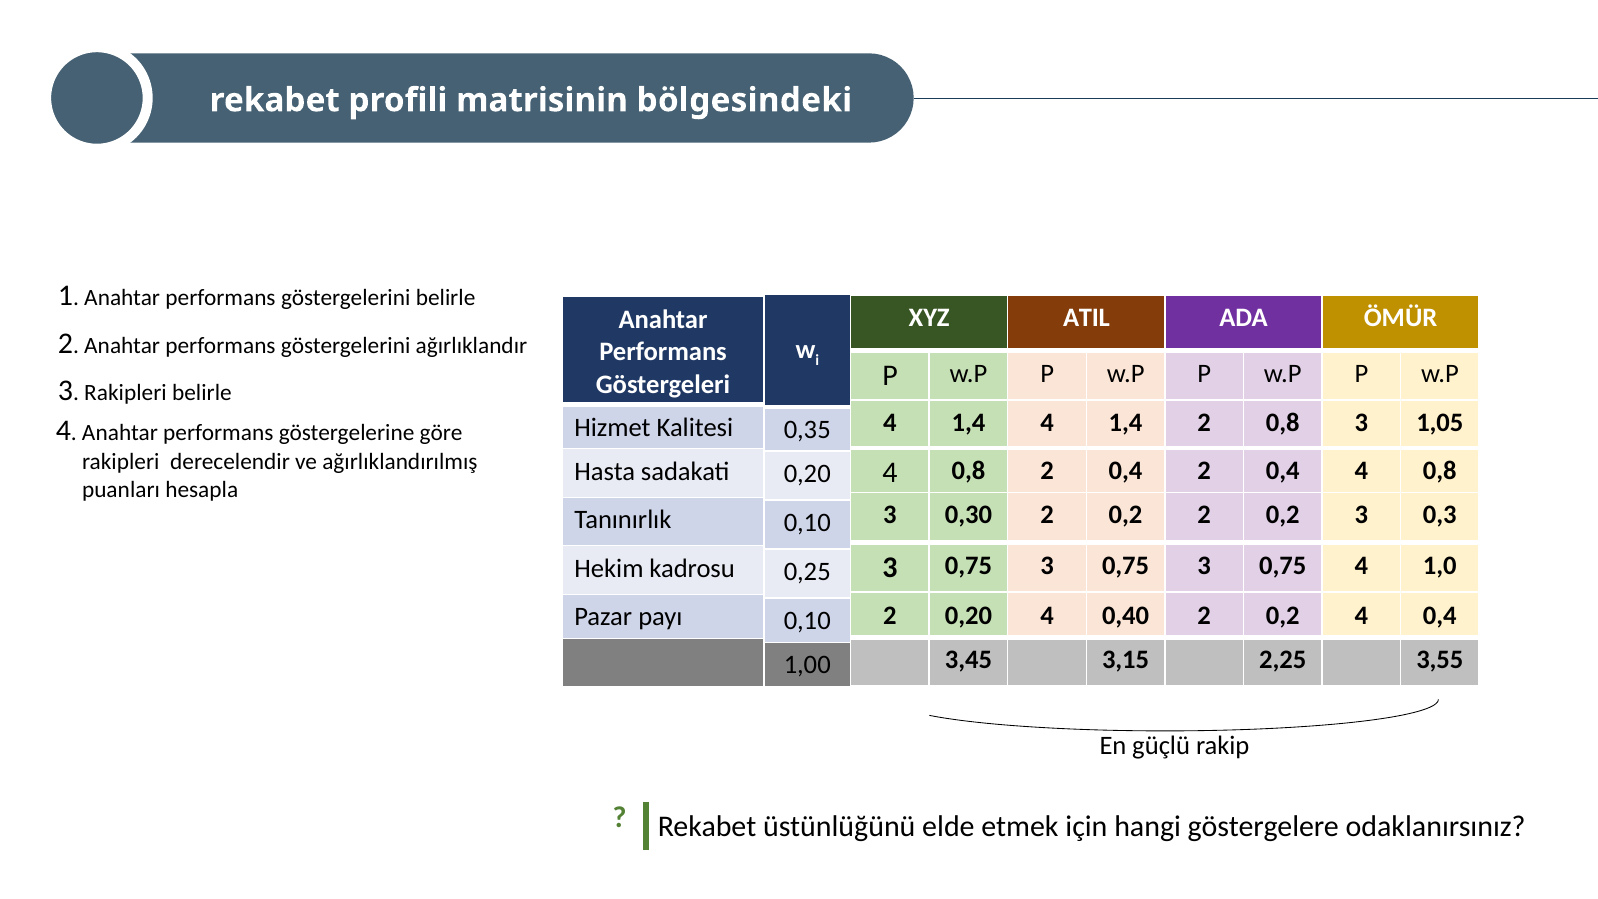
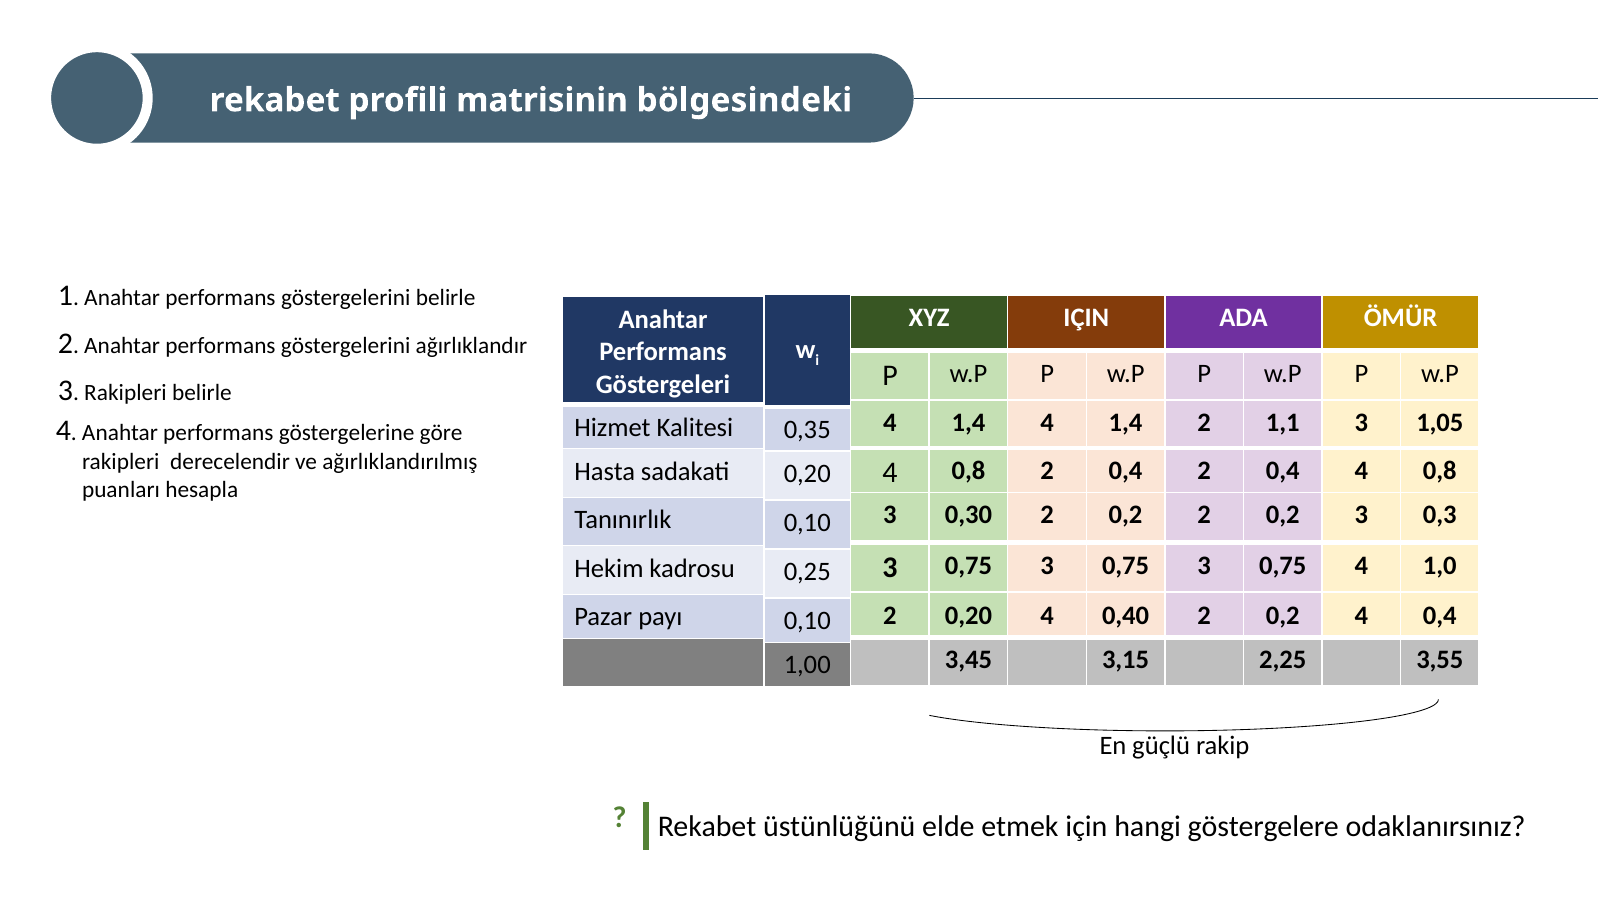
XYZ ATIL: ATIL -> IÇIN
2 0,8: 0,8 -> 1,1
